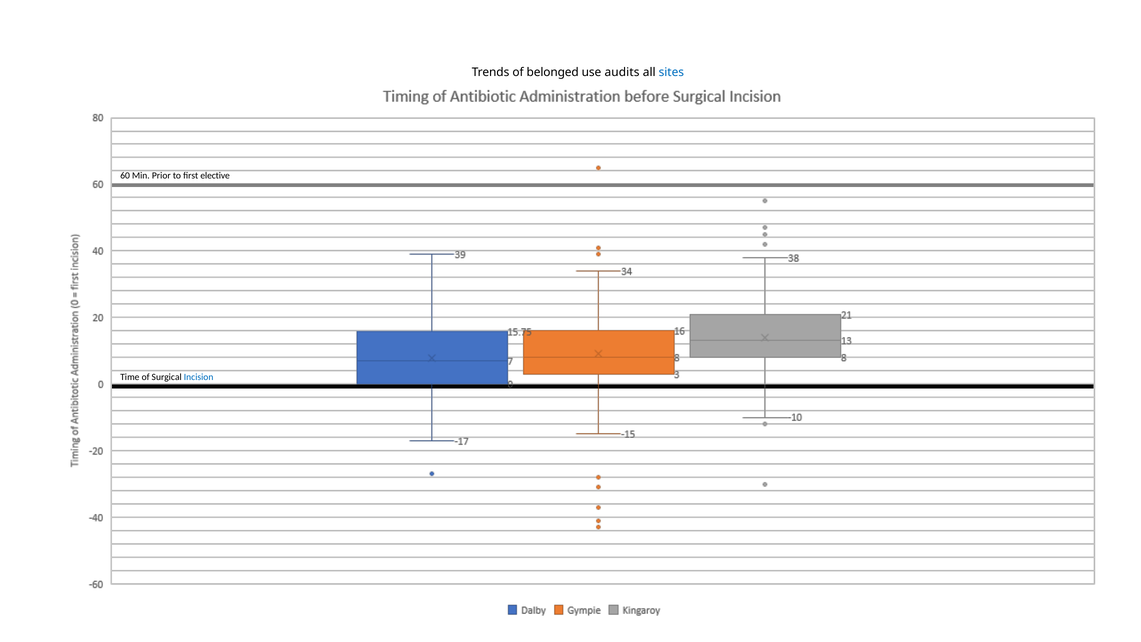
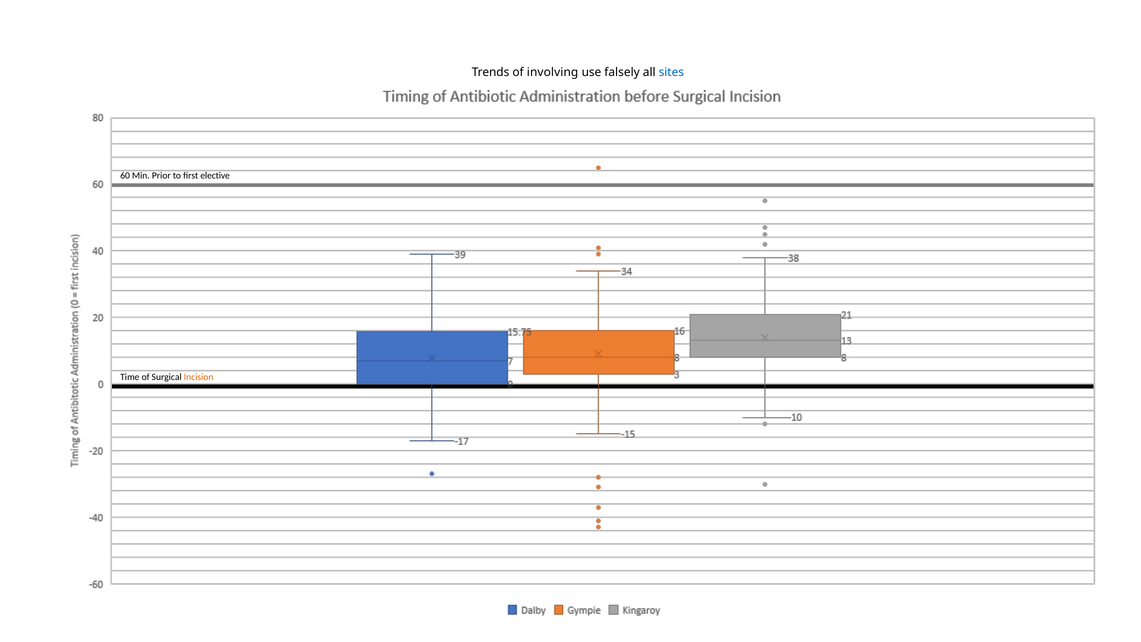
belonged: belonged -> involving
audits: audits -> falsely
Incision colour: blue -> orange
